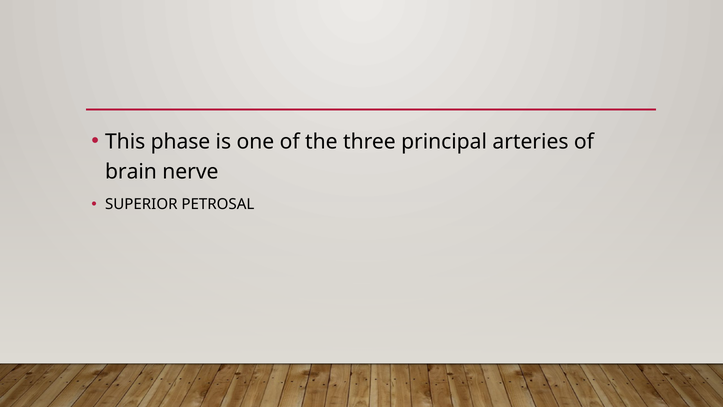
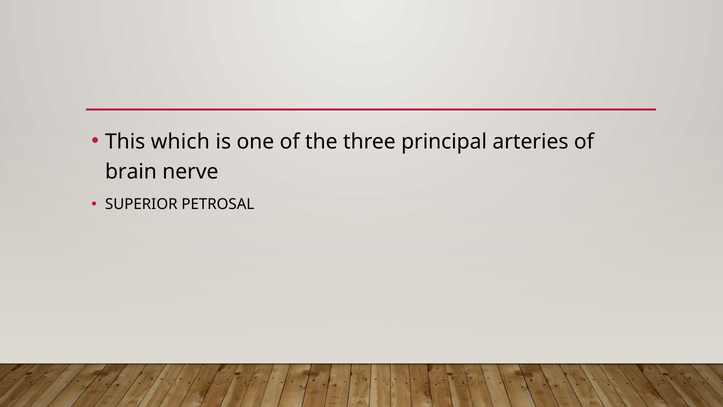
phase: phase -> which
